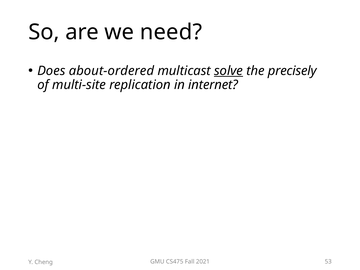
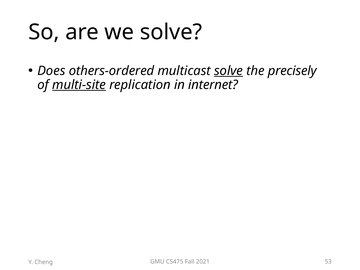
we need: need -> solve
about-ordered: about-ordered -> others-ordered
multi-site underline: none -> present
